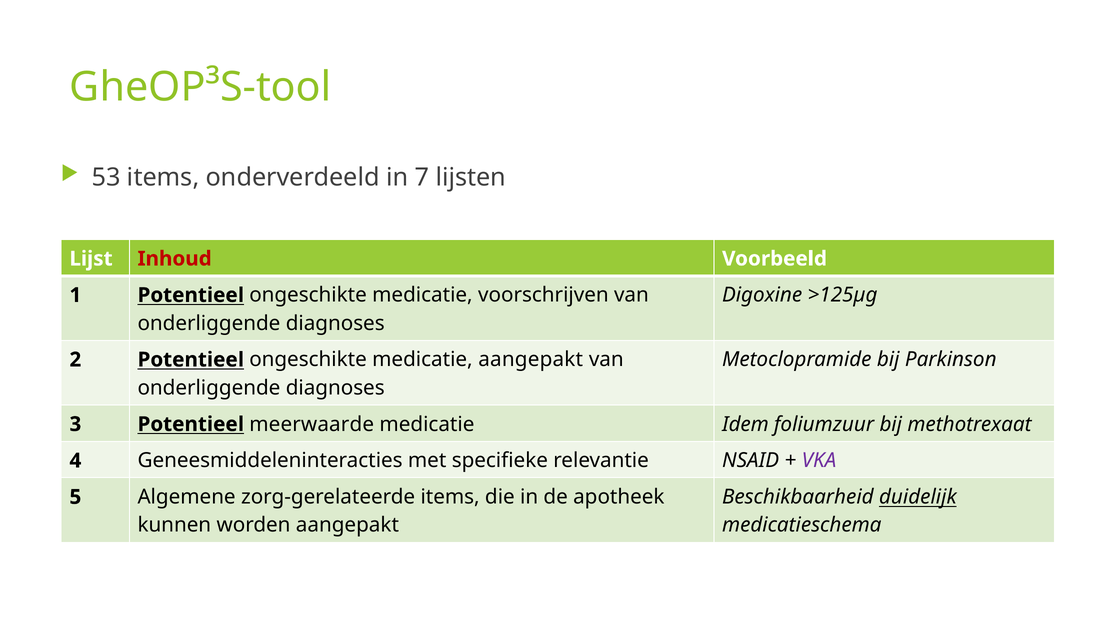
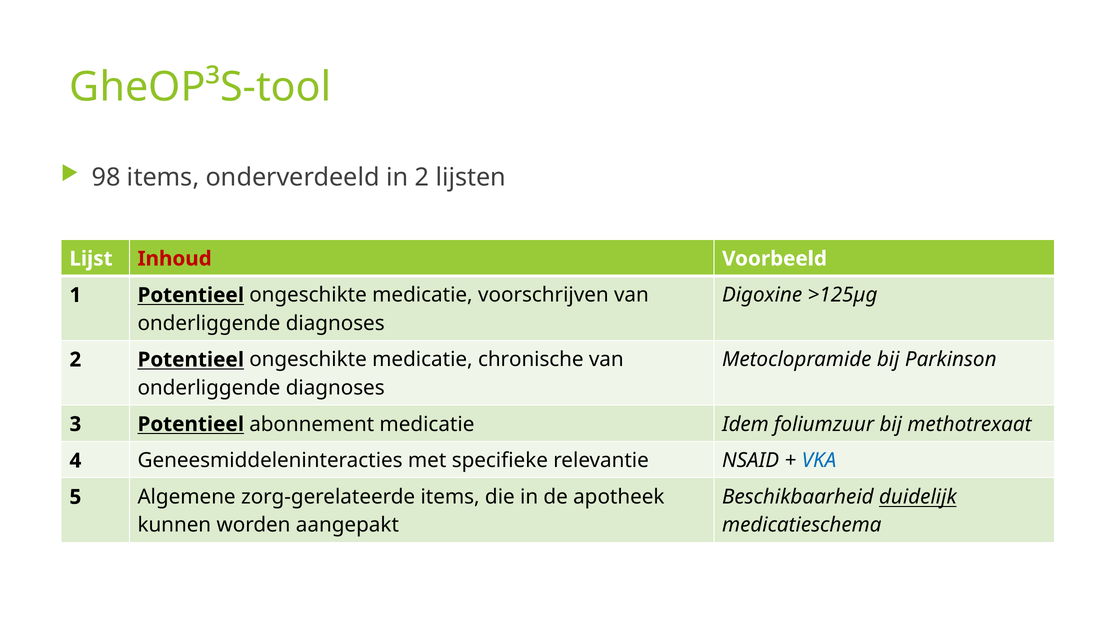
53: 53 -> 98
in 7: 7 -> 2
medicatie aangepakt: aangepakt -> chronische
meerwaarde: meerwaarde -> abonnement
VKA colour: purple -> blue
